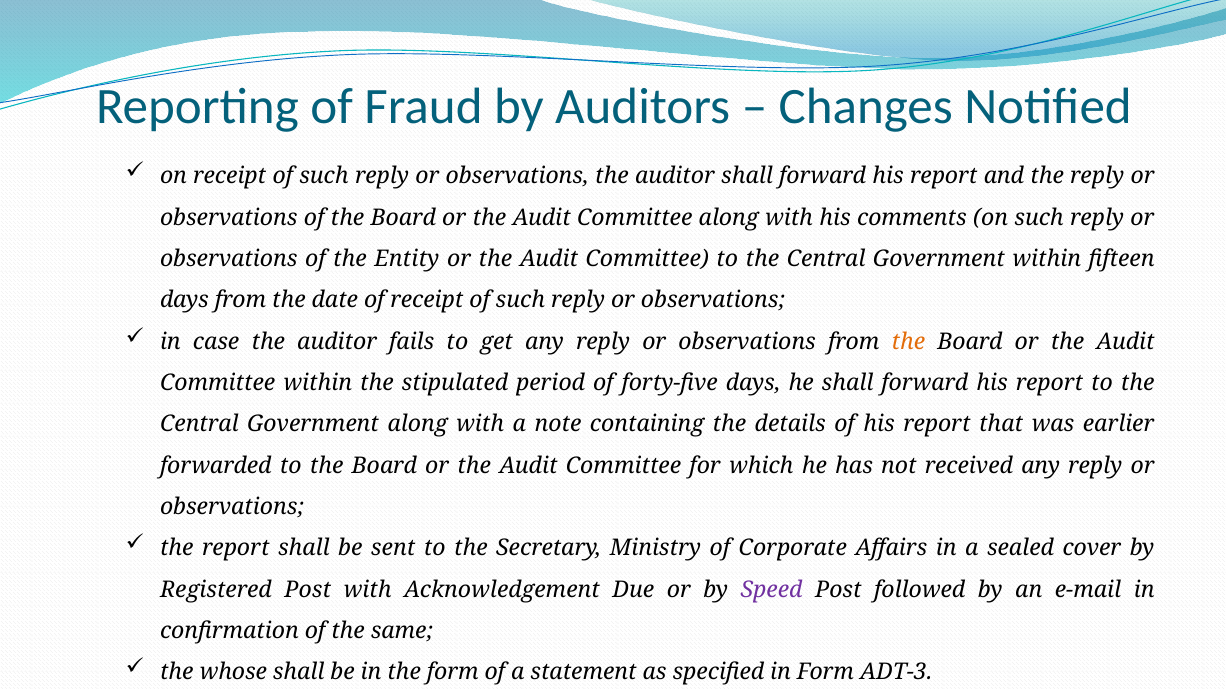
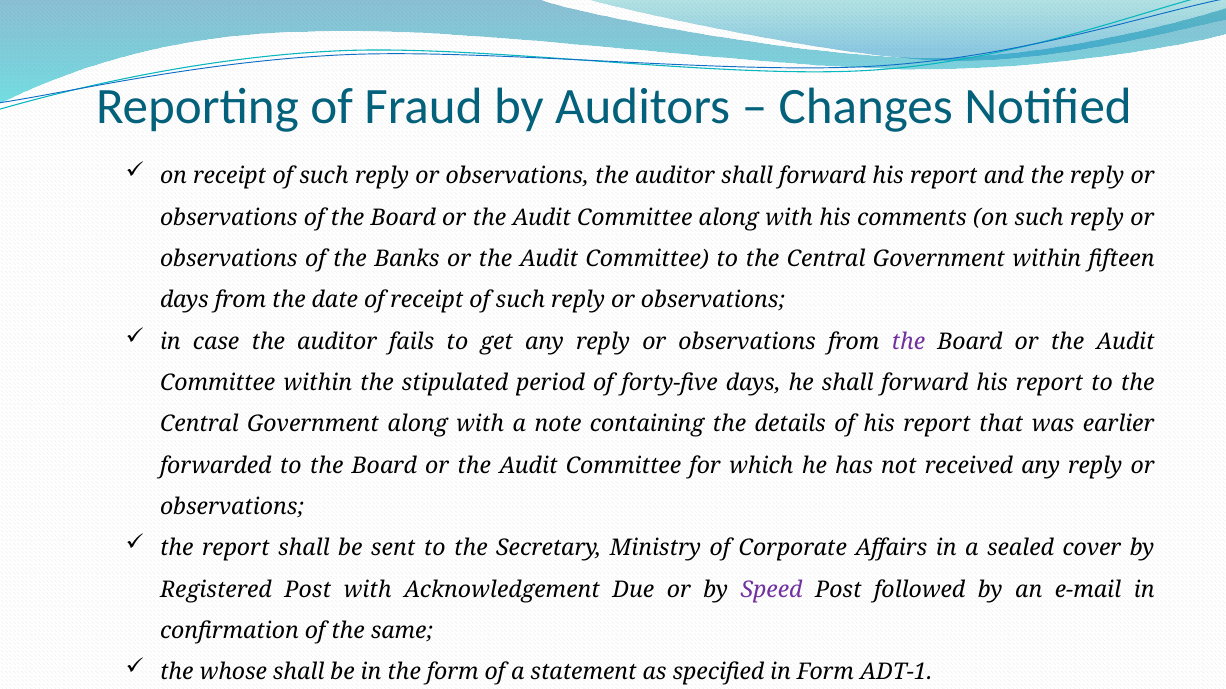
Entity: Entity -> Banks
the at (908, 342) colour: orange -> purple
ADT-3: ADT-3 -> ADT-1
